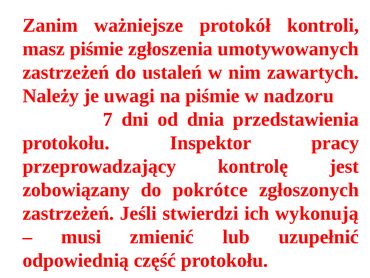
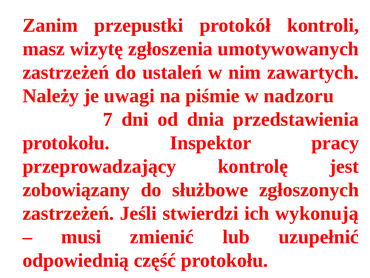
ważniejsze: ważniejsze -> przepustki
masz piśmie: piśmie -> wizytę
pokrótce: pokrótce -> służbowe
